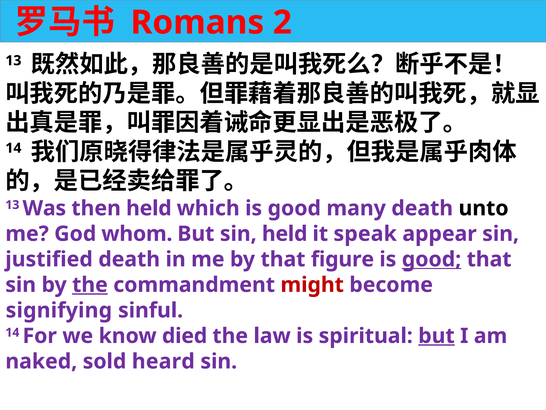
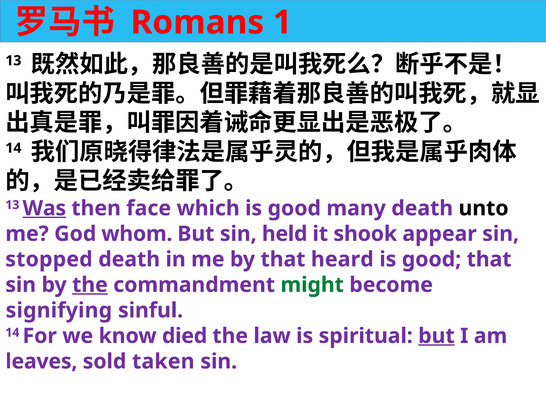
2: 2 -> 1
Was underline: none -> present
then held: held -> face
speak: speak -> shook
justified: justified -> stopped
figure: figure -> heard
good at (432, 259) underline: present -> none
might colour: red -> green
naked: naked -> leaves
heard: heard -> taken
